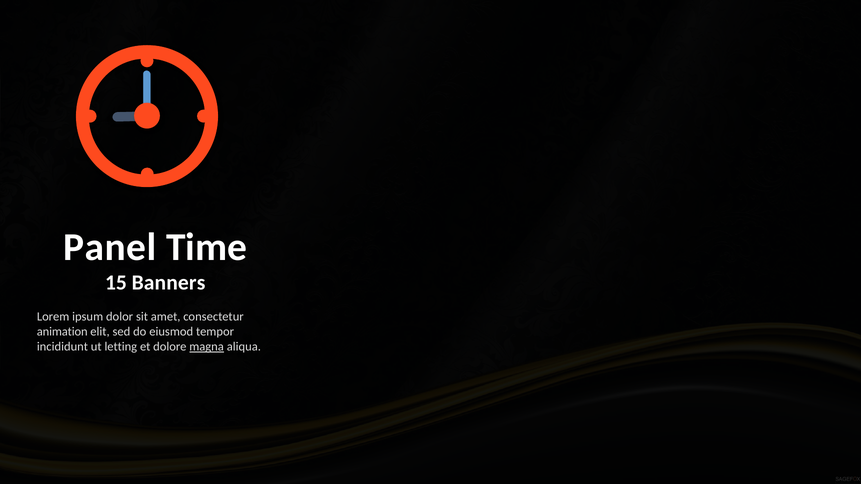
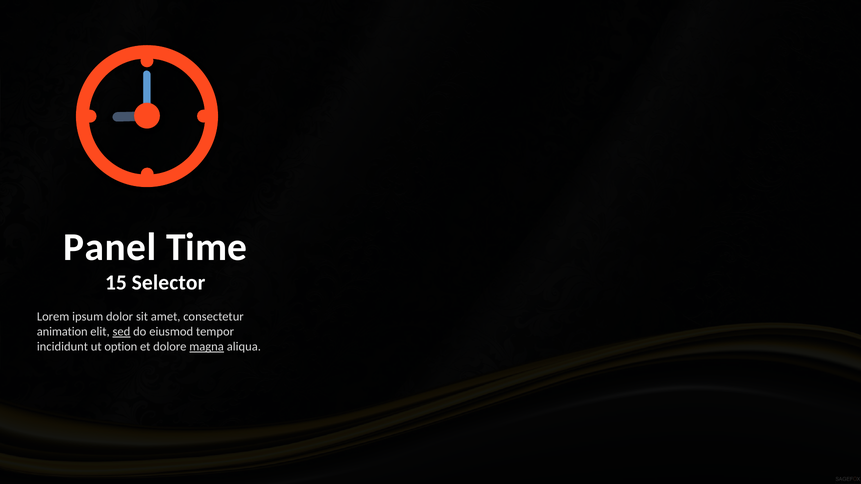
Banners: Banners -> Selector
sed underline: none -> present
letting: letting -> option
